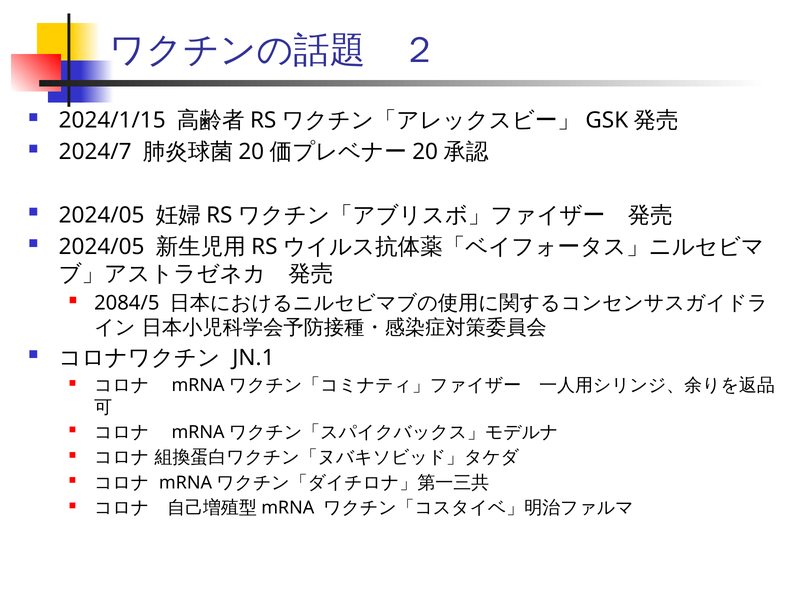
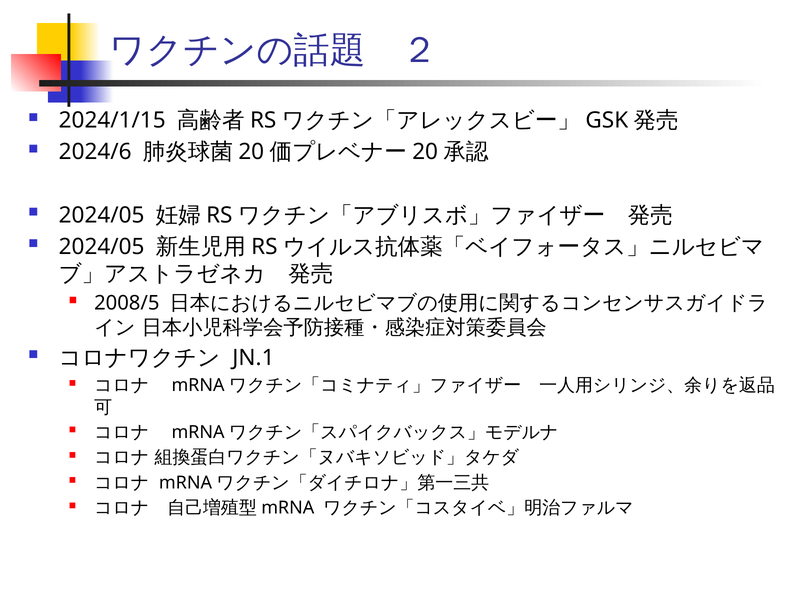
2024/7: 2024/7 -> 2024/6
2084/5: 2084/5 -> 2008/5
